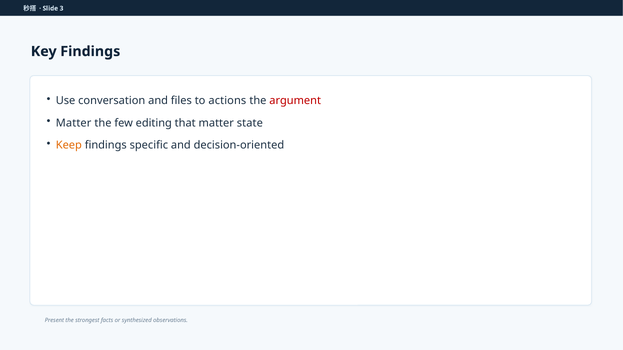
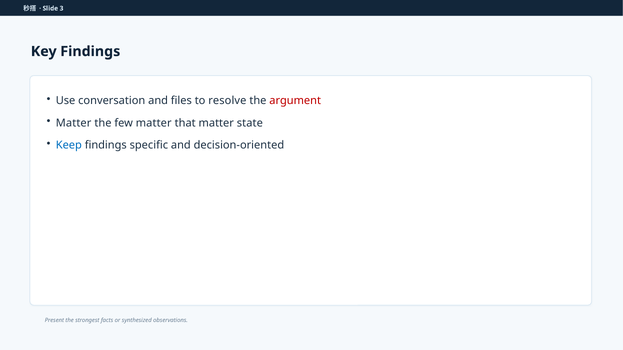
actions: actions -> resolve
few editing: editing -> matter
Keep colour: orange -> blue
